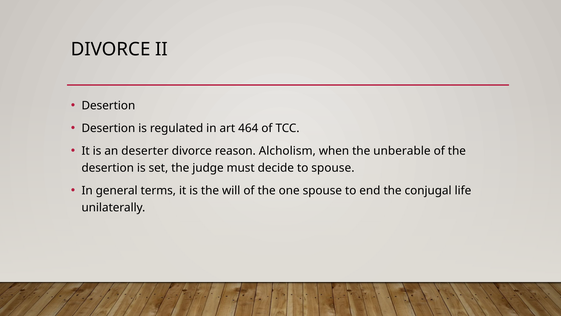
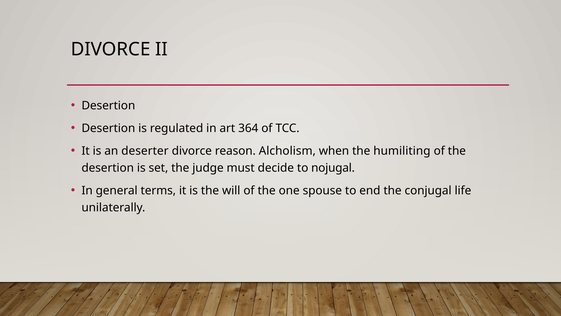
464: 464 -> 364
unberable: unberable -> humiliting
to spouse: spouse -> nojugal
